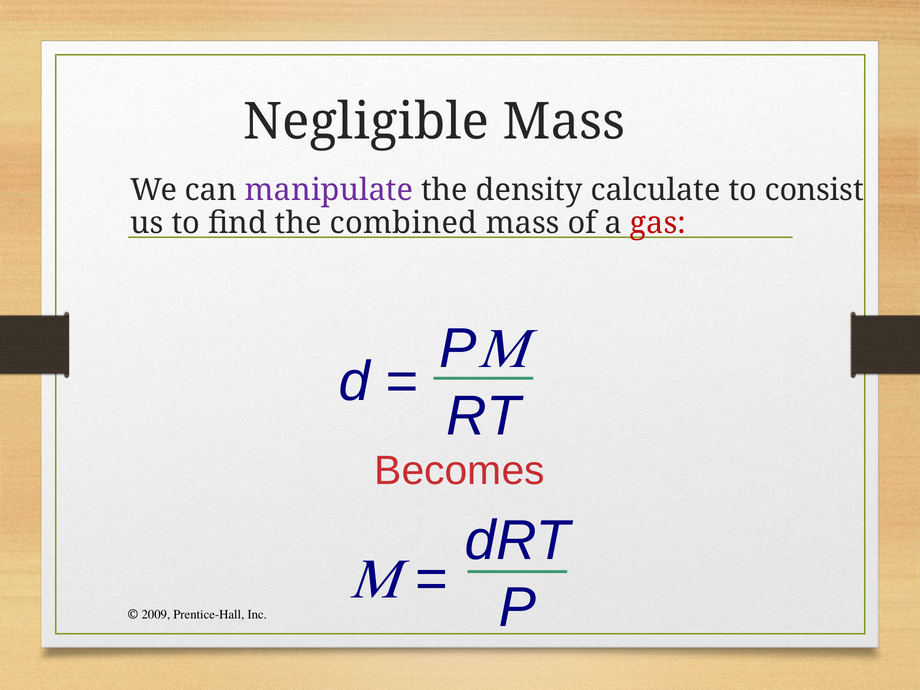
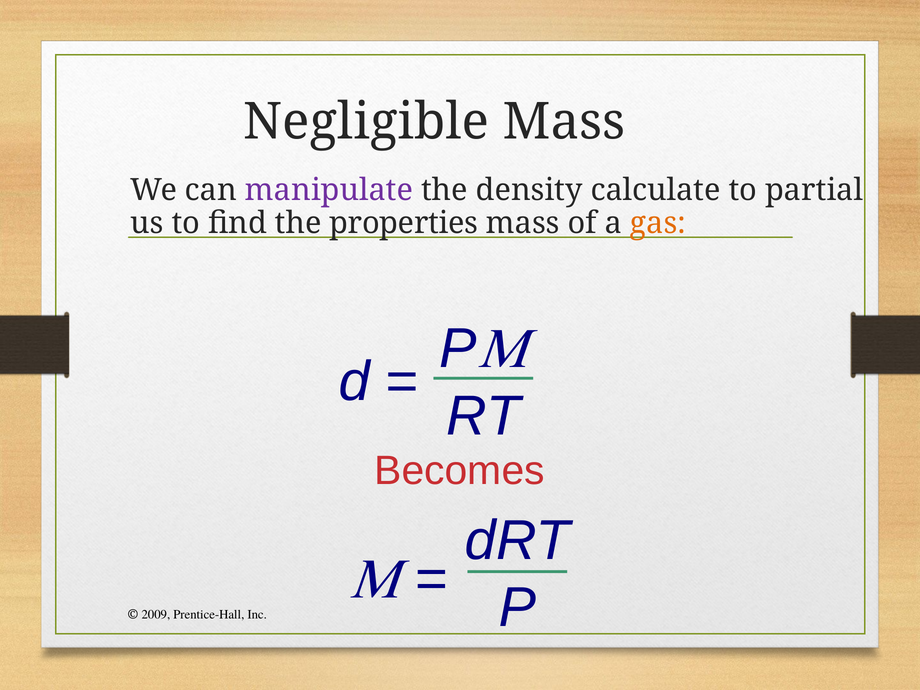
consist: consist -> partial
combined: combined -> properties
gas colour: red -> orange
